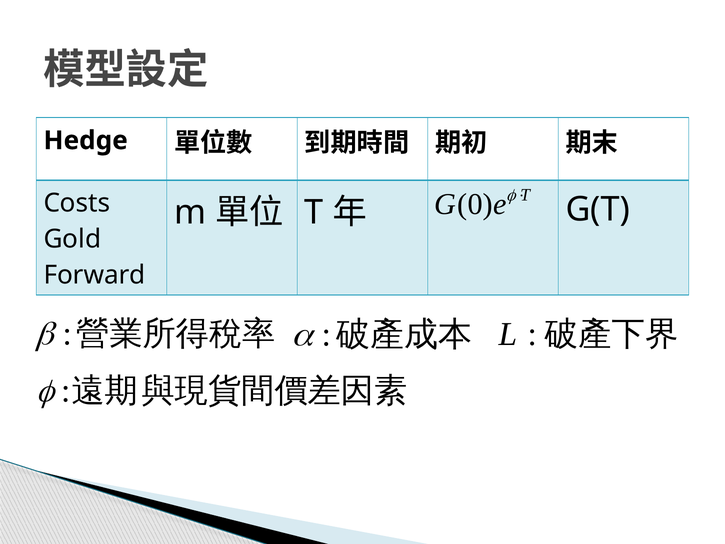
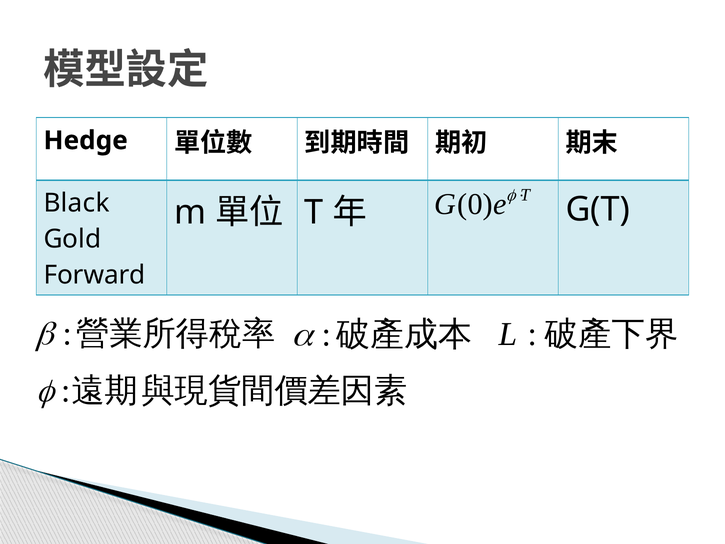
Costs: Costs -> Black
